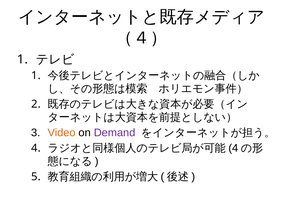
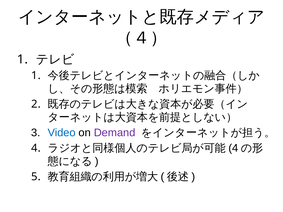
Video colour: orange -> blue
